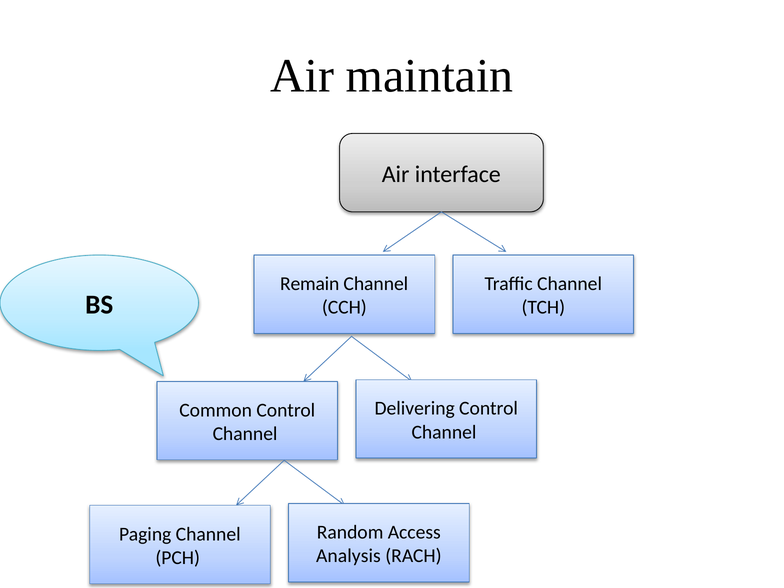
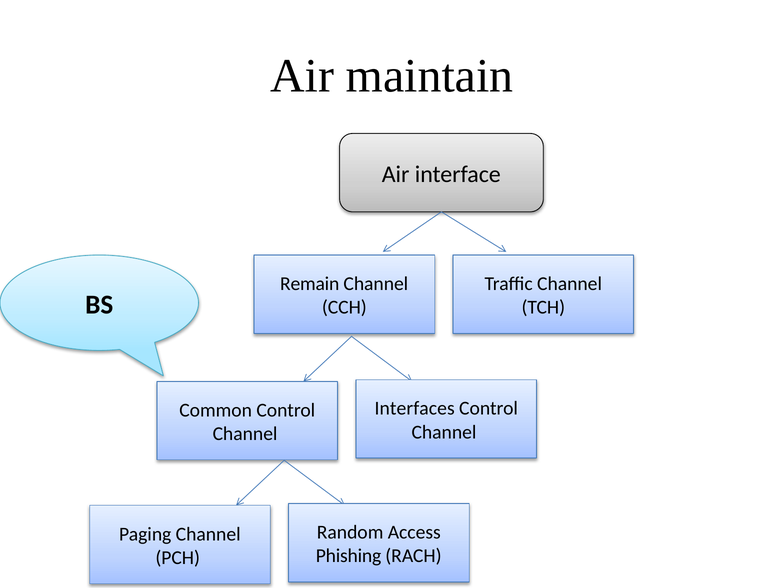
Delivering: Delivering -> Interfaces
Analysis: Analysis -> Phishing
